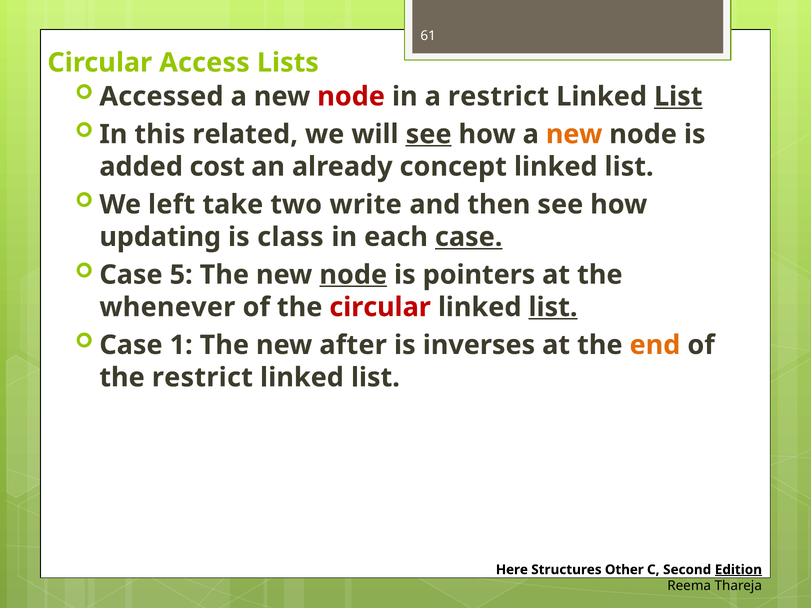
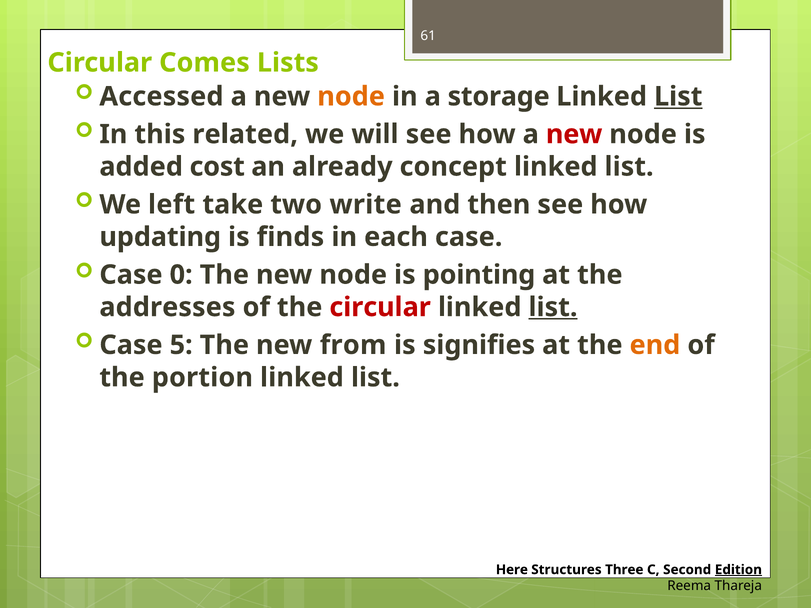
Access: Access -> Comes
node at (351, 97) colour: red -> orange
a restrict: restrict -> storage
see at (429, 134) underline: present -> none
new at (574, 134) colour: orange -> red
class: class -> finds
case at (469, 237) underline: present -> none
5: 5 -> 0
node at (353, 275) underline: present -> none
pointers: pointers -> pointing
whenever: whenever -> addresses
1: 1 -> 5
after: after -> from
inverses: inverses -> signifies
the restrict: restrict -> portion
Other: Other -> Three
